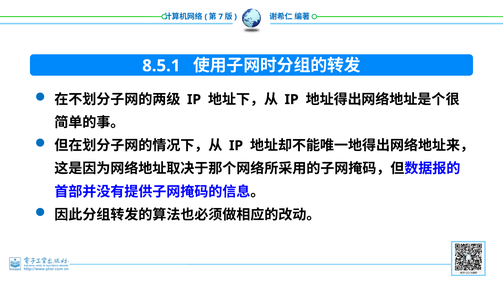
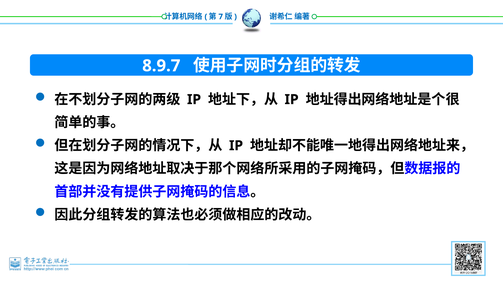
8.5.1: 8.5.1 -> 8.9.7
